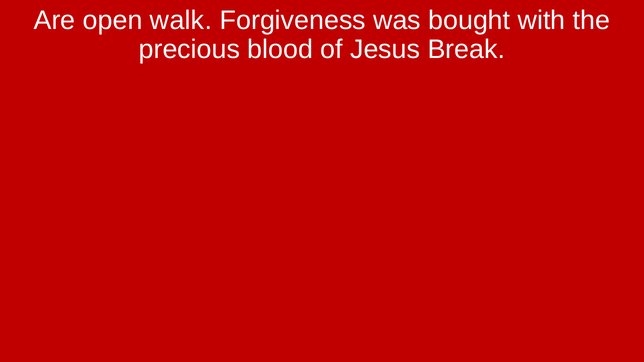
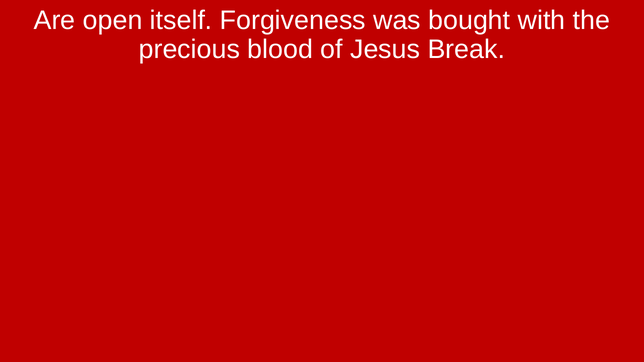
walk: walk -> itself
